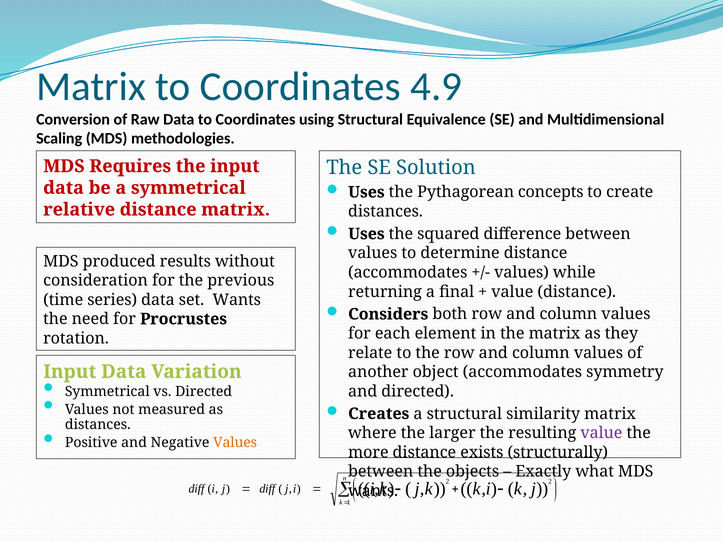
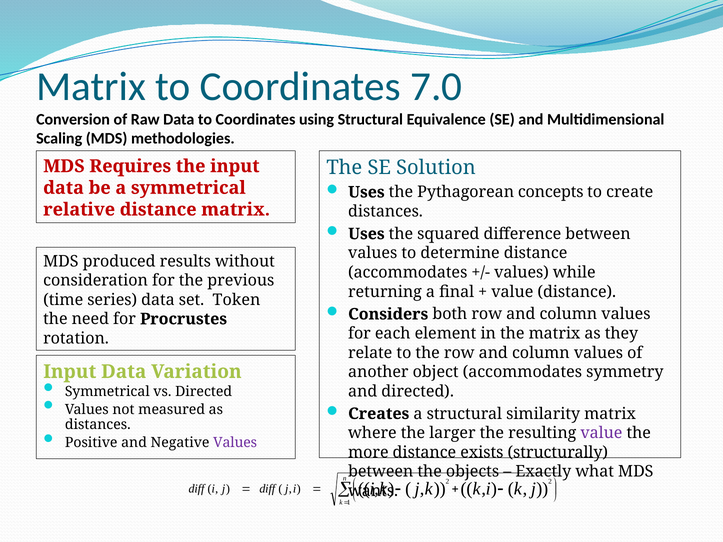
4.9: 4.9 -> 7.0
set Wants: Wants -> Token
Values at (235, 443) colour: orange -> purple
